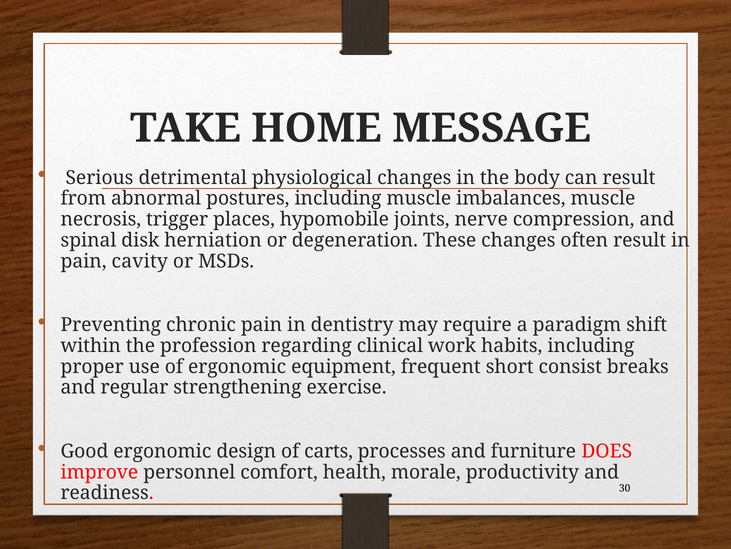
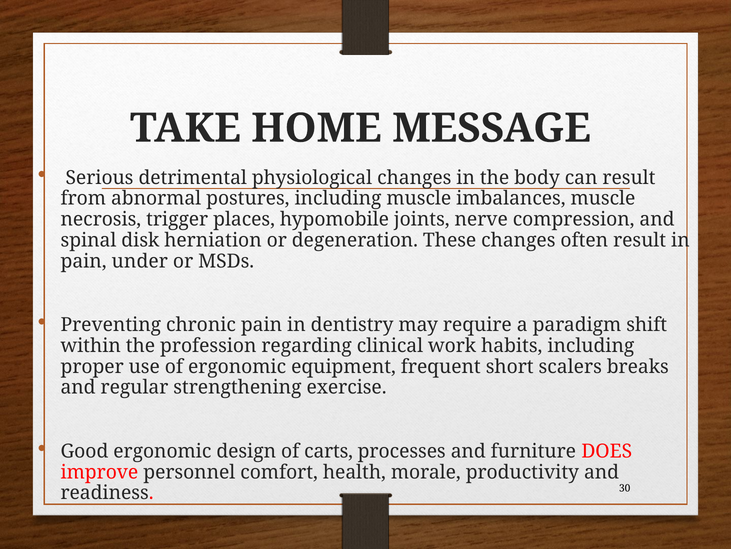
cavity: cavity -> under
consist: consist -> scalers
